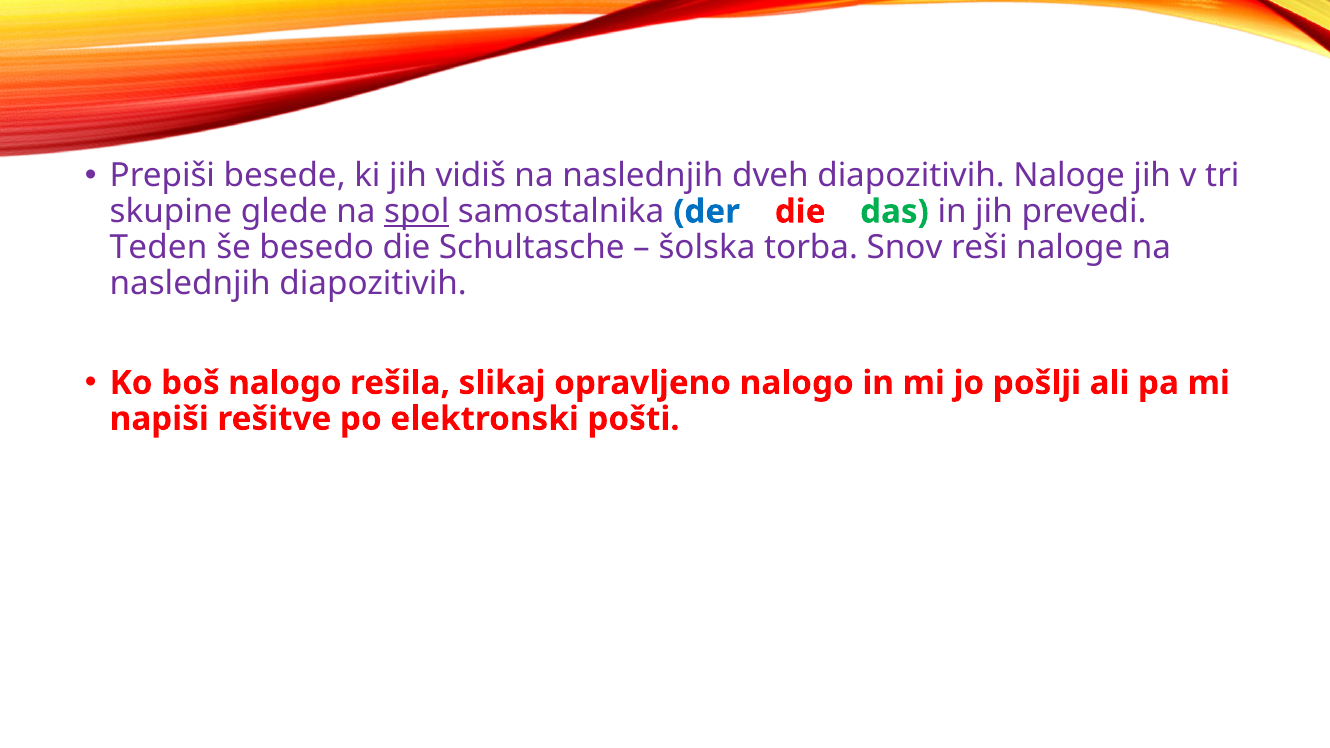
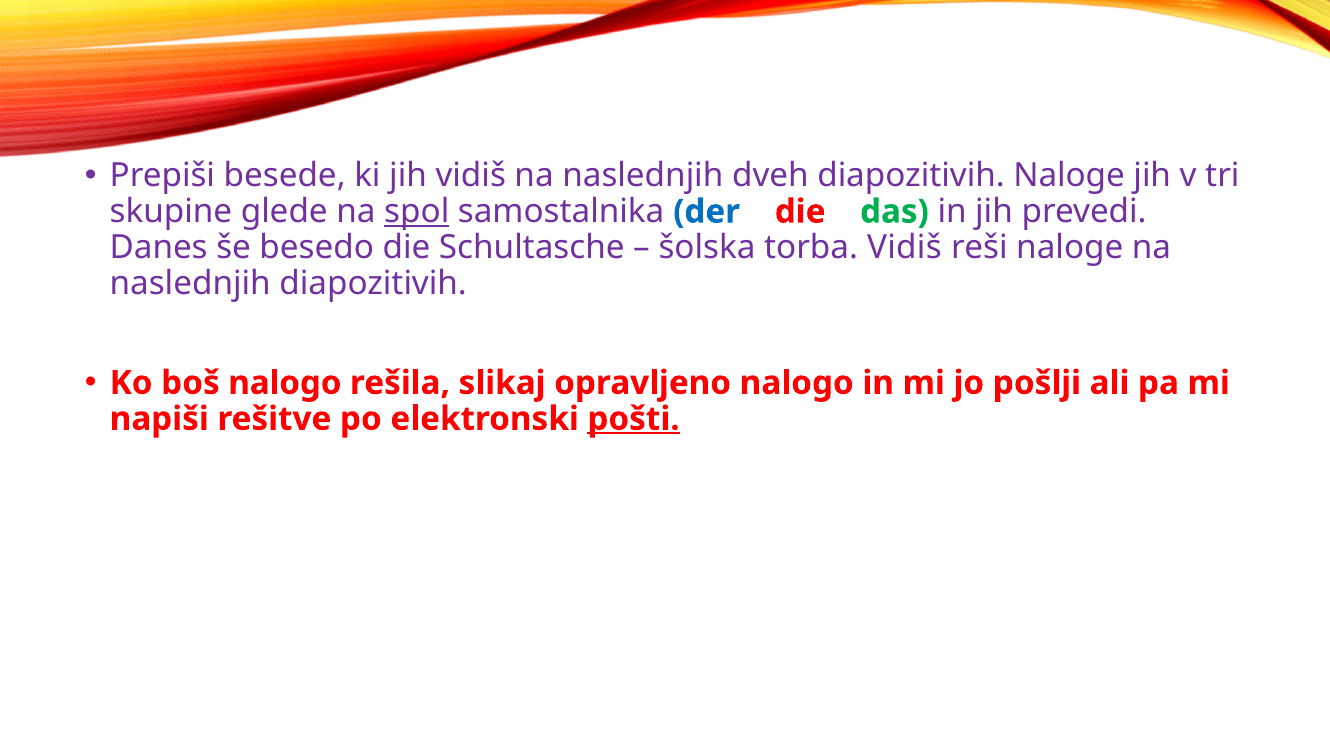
Teden: Teden -> Danes
torba Snov: Snov -> Vidiš
pošti underline: none -> present
